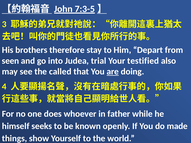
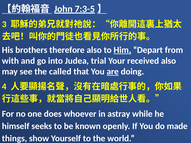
therefore stay: stay -> also
Him underline: none -> present
seen: seen -> with
testified: testified -> received
father: father -> astray
